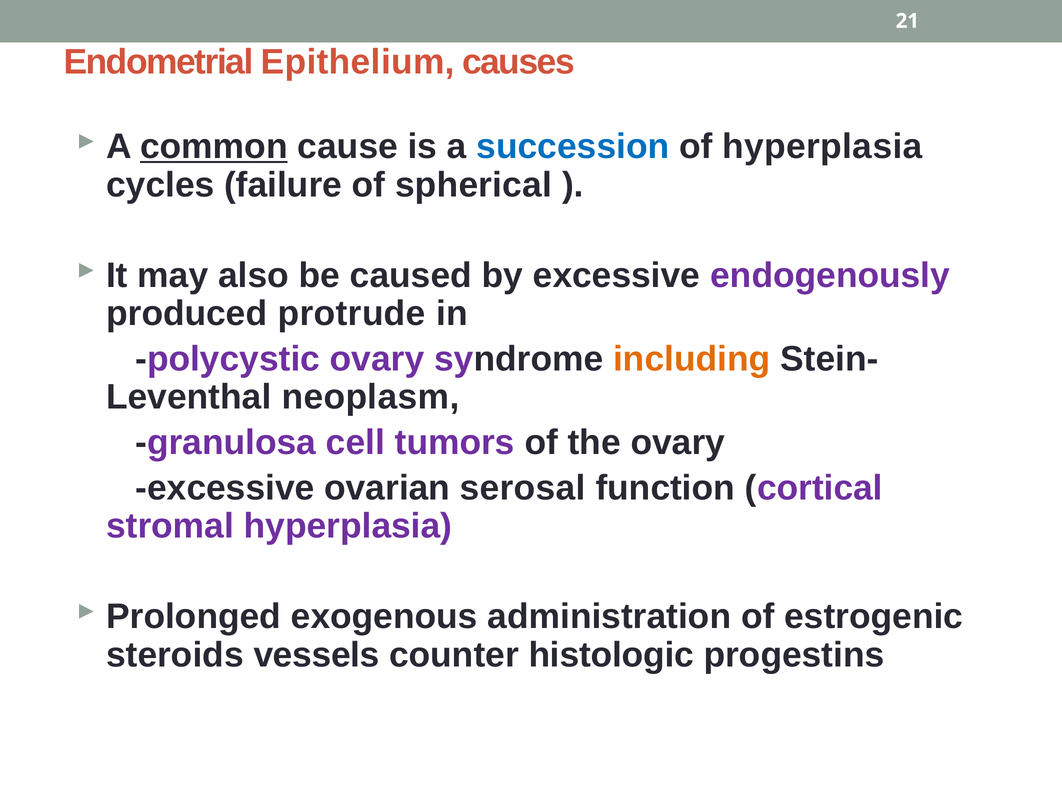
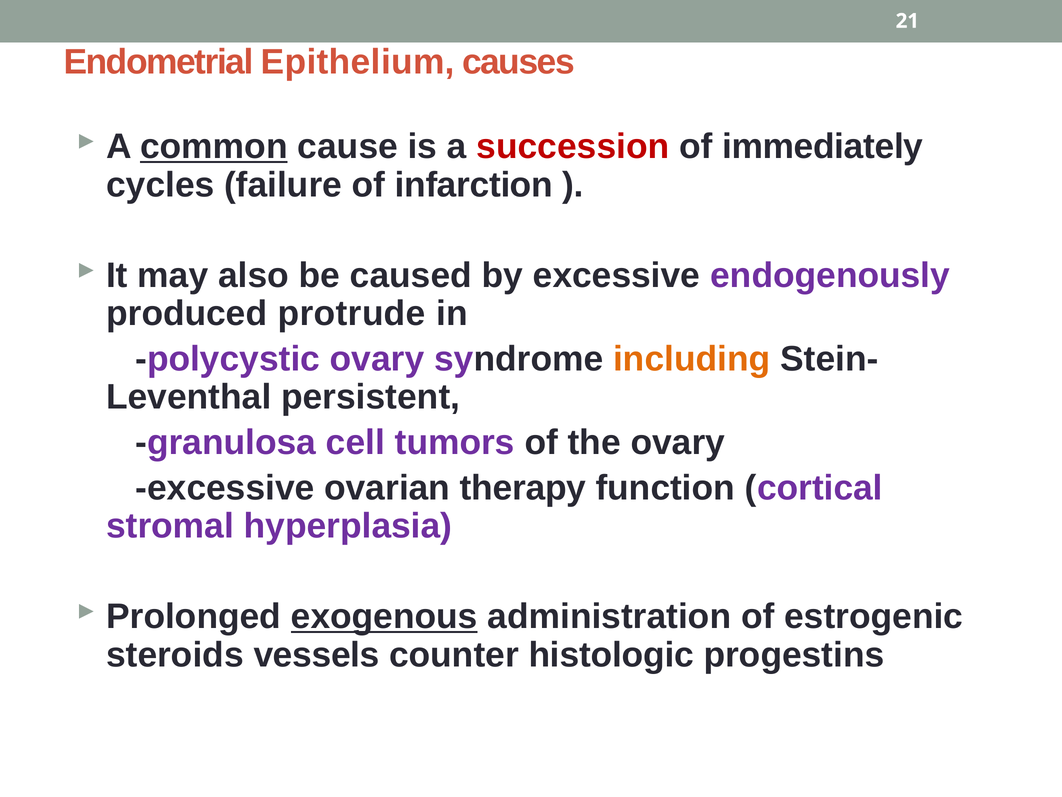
succession colour: blue -> red
of hyperplasia: hyperplasia -> immediately
spherical: spherical -> infarction
neoplasm: neoplasm -> persistent
serosal: serosal -> therapy
exogenous underline: none -> present
